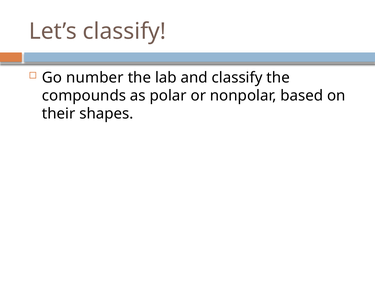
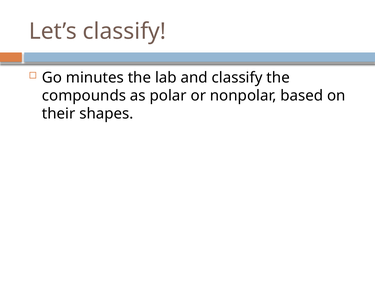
number: number -> minutes
